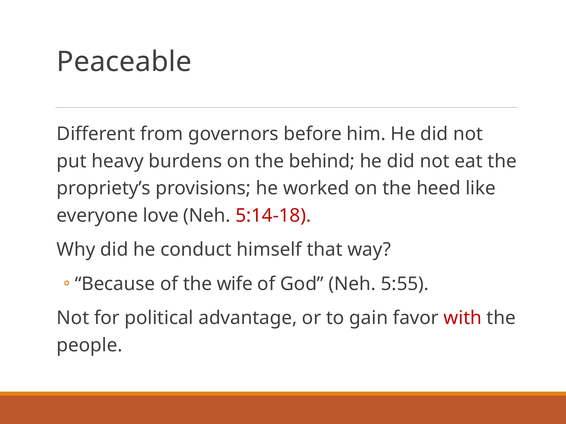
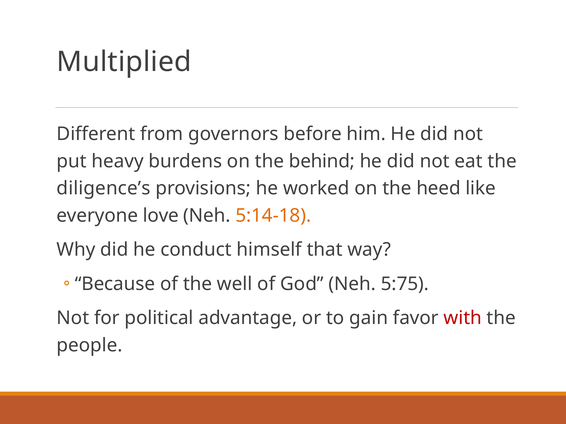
Peaceable: Peaceable -> Multiplied
propriety’s: propriety’s -> diligence’s
5:14-18 colour: red -> orange
wife: wife -> well
5:55: 5:55 -> 5:75
